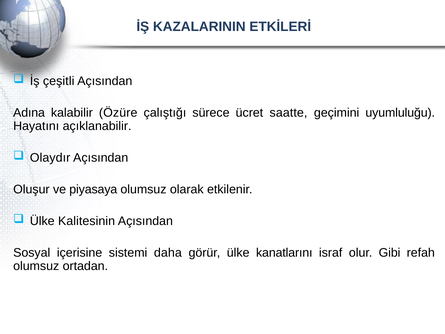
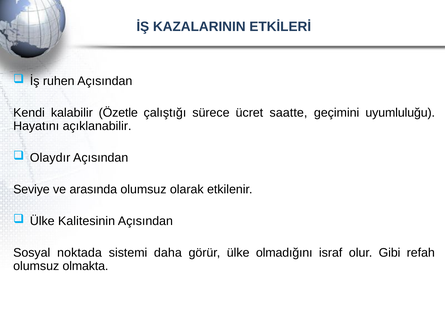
çeşitli: çeşitli -> ruhen
Adına: Adına -> Kendi
Özüre: Özüre -> Özetle
Oluşur: Oluşur -> Seviye
piyasaya: piyasaya -> arasında
içerisine: içerisine -> noktada
kanatlarını: kanatlarını -> olmadığını
ortadan: ortadan -> olmakta
